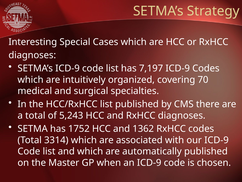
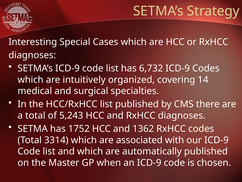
7,197: 7,197 -> 6,732
70: 70 -> 14
